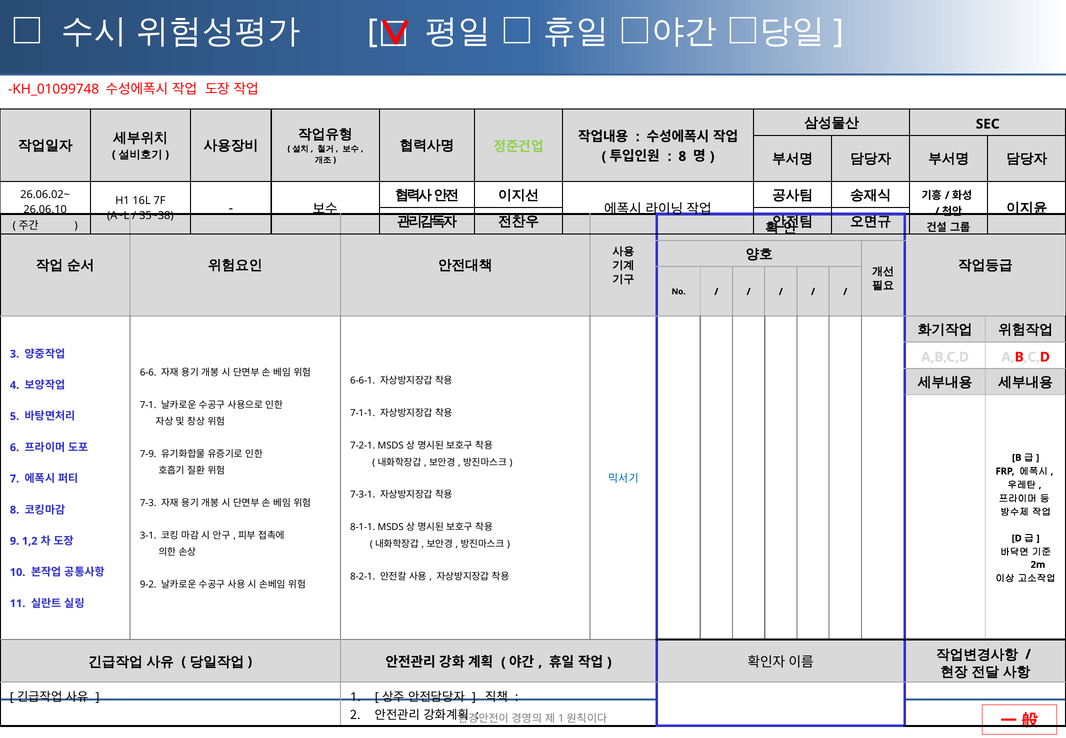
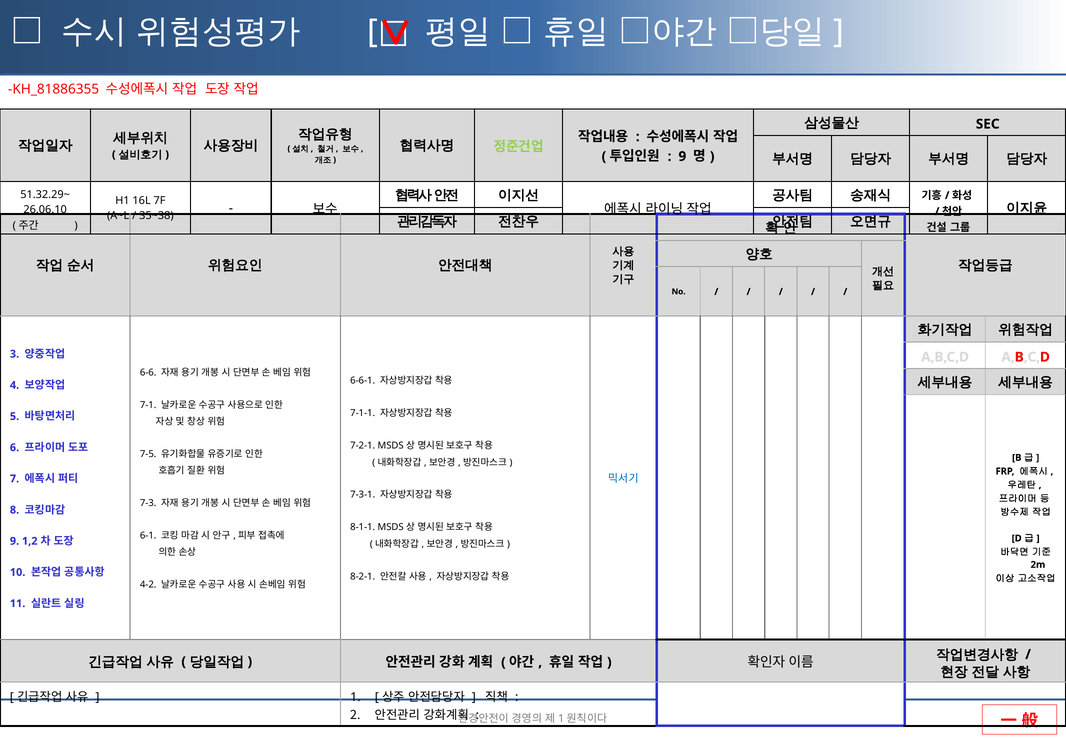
KH_01099748: KH_01099748 -> KH_81886355
8 at (682, 156): 8 -> 9
26.06.02~: 26.06.02~ -> 51.32.29~
7-9: 7-9 -> 7-5
3-1: 3-1 -> 6-1
9-2: 9-2 -> 4-2
